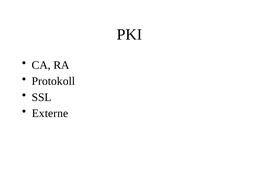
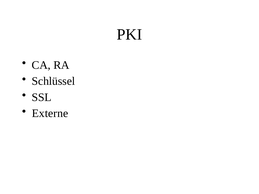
Protokoll: Protokoll -> Schlüssel
